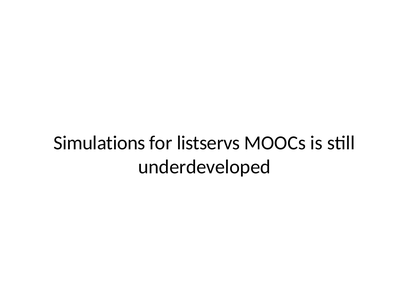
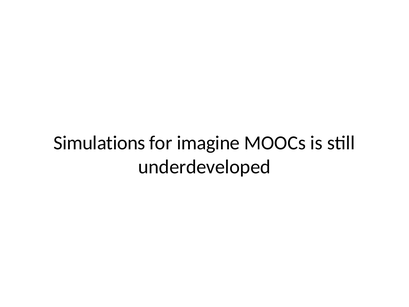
listservs: listservs -> imagine
